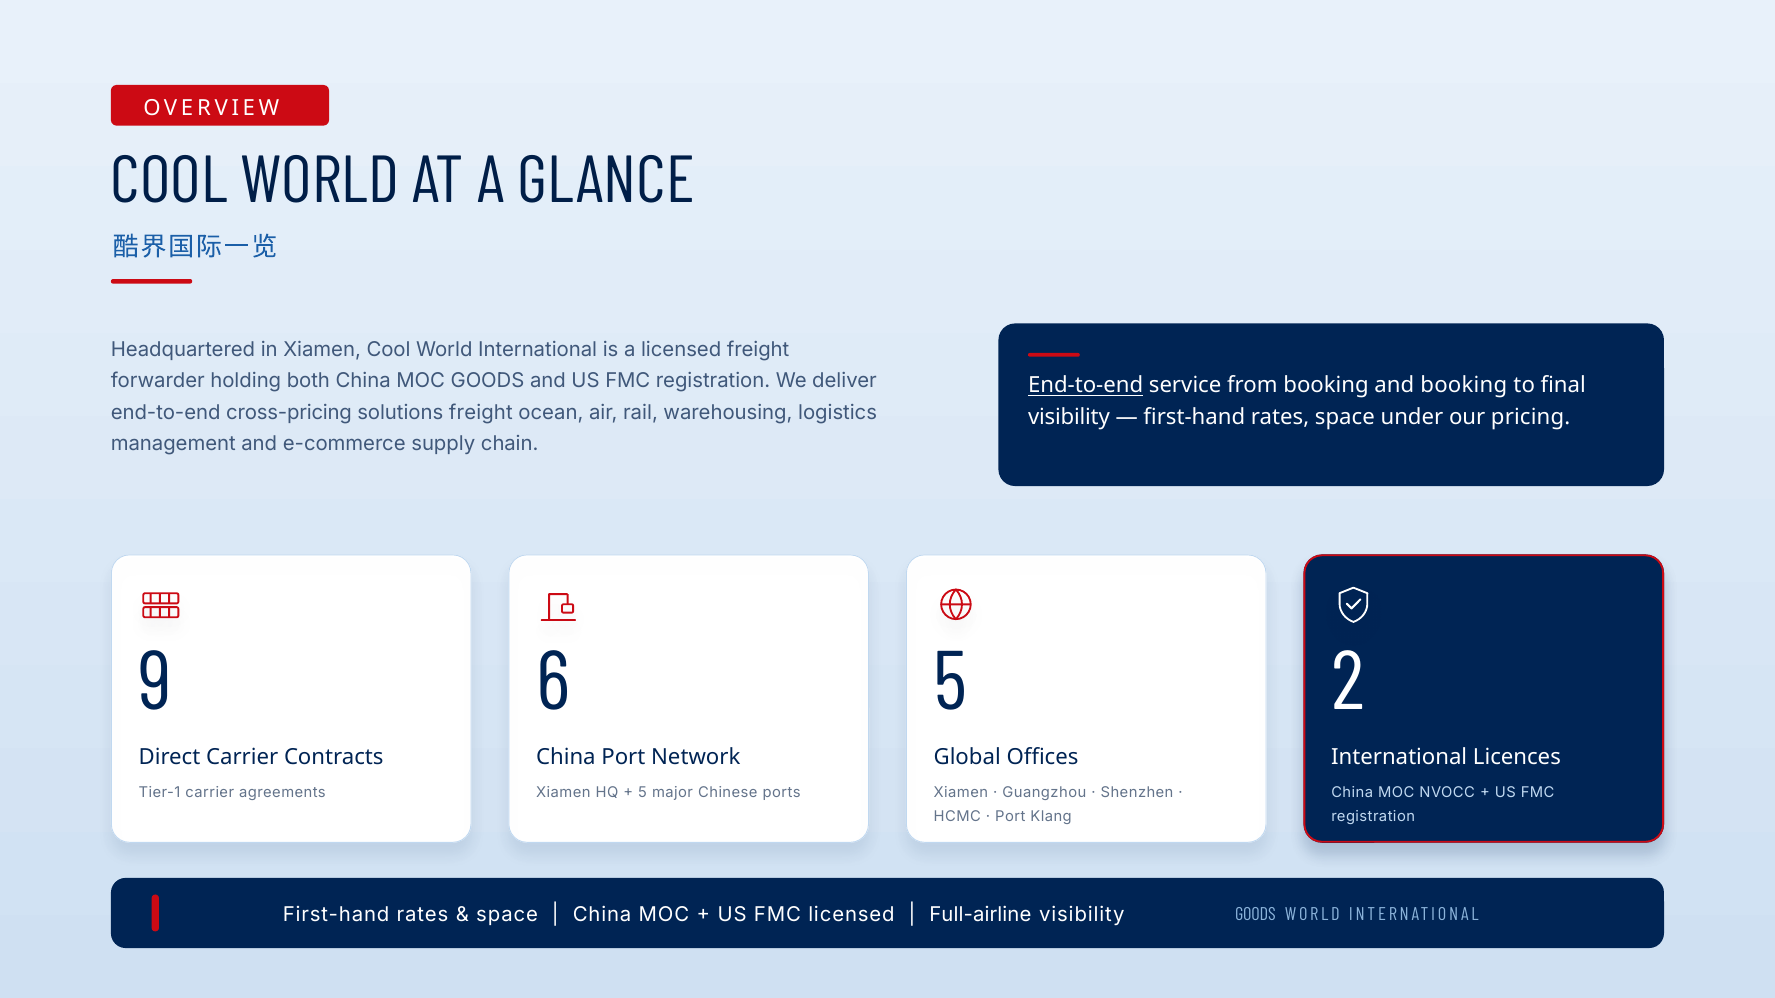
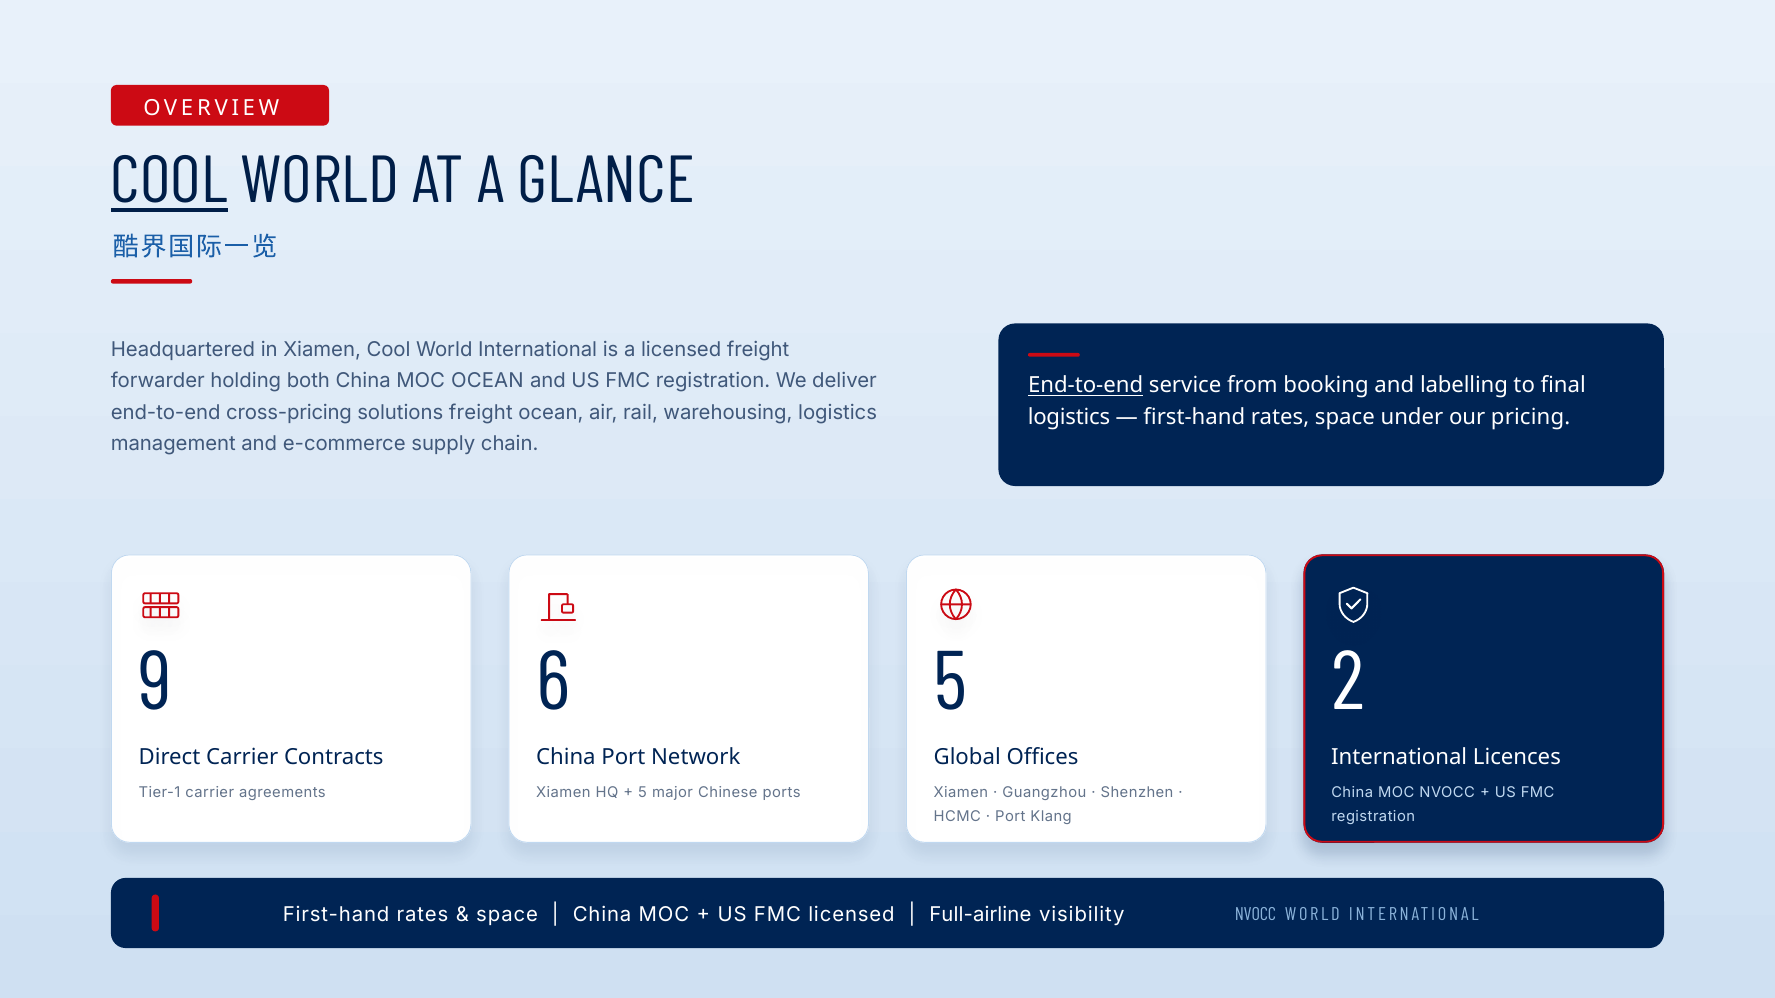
COOL at (169, 181) underline: none -> present
MOC GOODS: GOODS -> OCEAN
and booking: booking -> labelling
visibility at (1069, 417): visibility -> logistics
visibility GOODS: GOODS -> NVOCC
